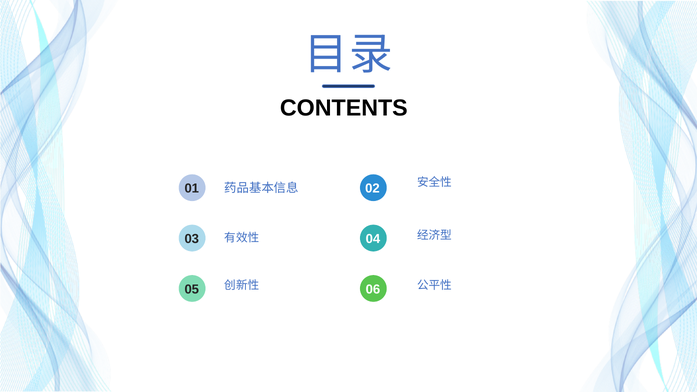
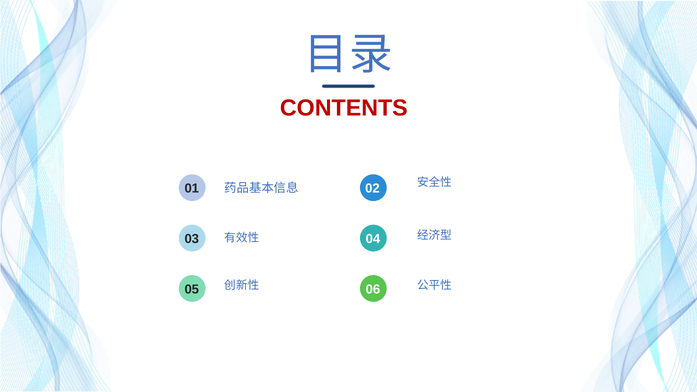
CONTENTS colour: black -> red
